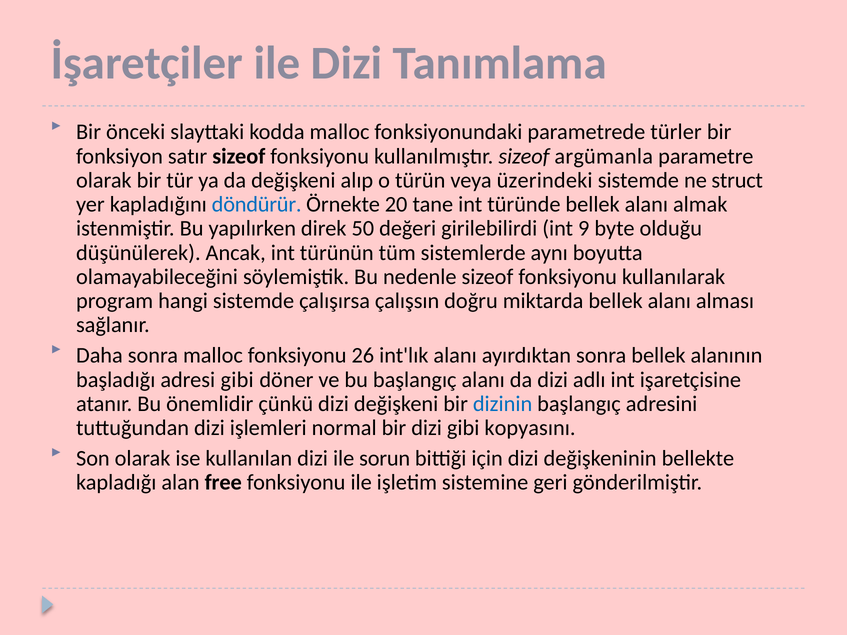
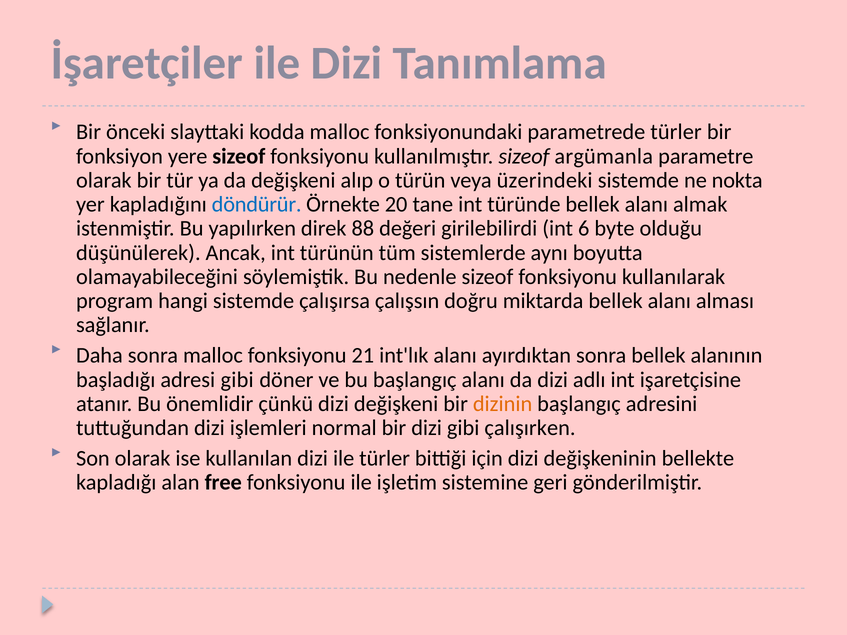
satır: satır -> yere
struct: struct -> nokta
50: 50 -> 88
9: 9 -> 6
26: 26 -> 21
dizinin colour: blue -> orange
kopyasını: kopyasını -> çalışırken
ile sorun: sorun -> türler
